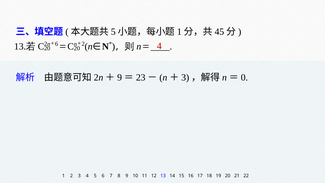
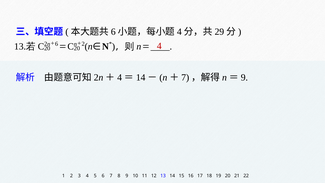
5 at (113, 32): 5 -> 6
1 at (179, 32): 1 -> 4
45: 45 -> 29
9 at (120, 77): 9 -> 4
23 at (141, 77): 23 -> 14
3 at (185, 77): 3 -> 7
0 at (244, 77): 0 -> 9
